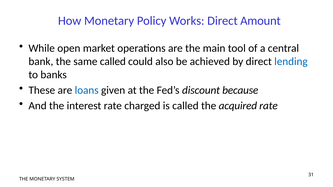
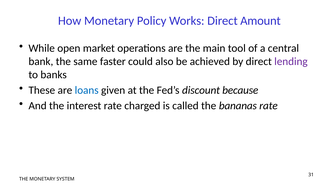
same called: called -> faster
lending colour: blue -> purple
acquired: acquired -> bananas
